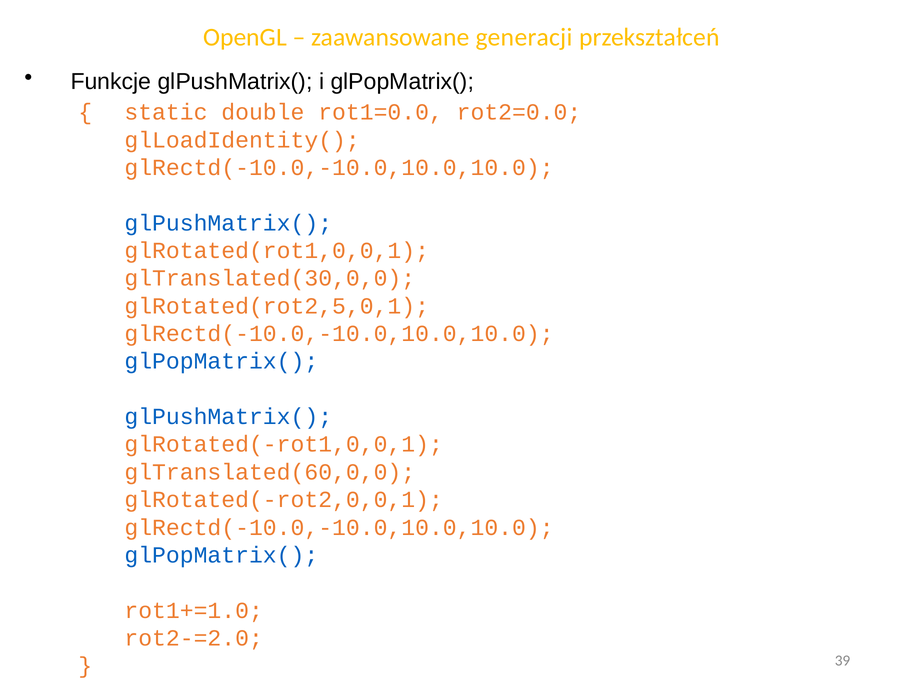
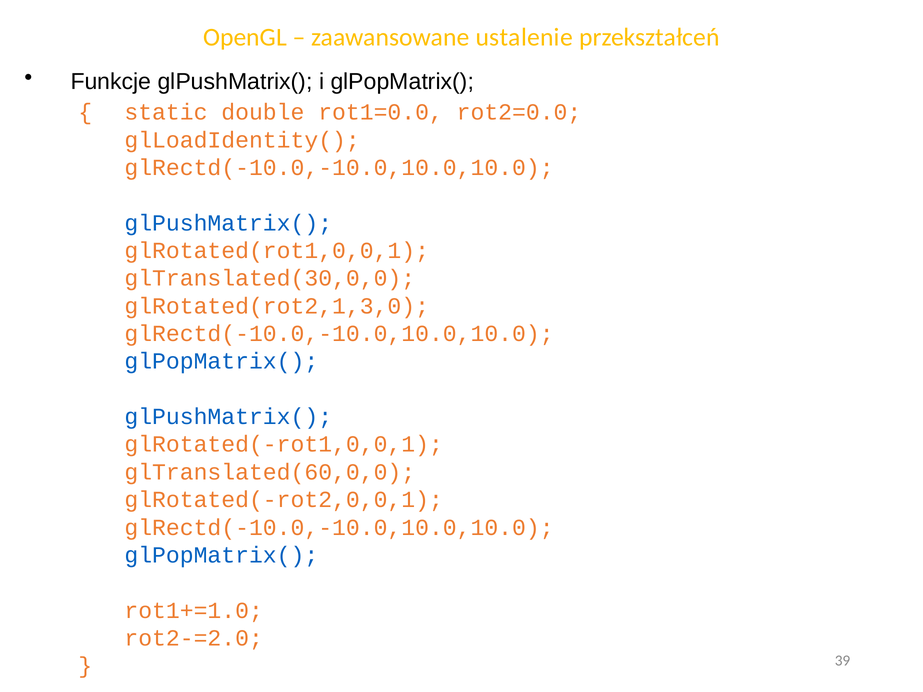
generacji: generacji -> ustalenie
glRotated(rot2,5,0,1: glRotated(rot2,5,0,1 -> glRotated(rot2,1,3,0
